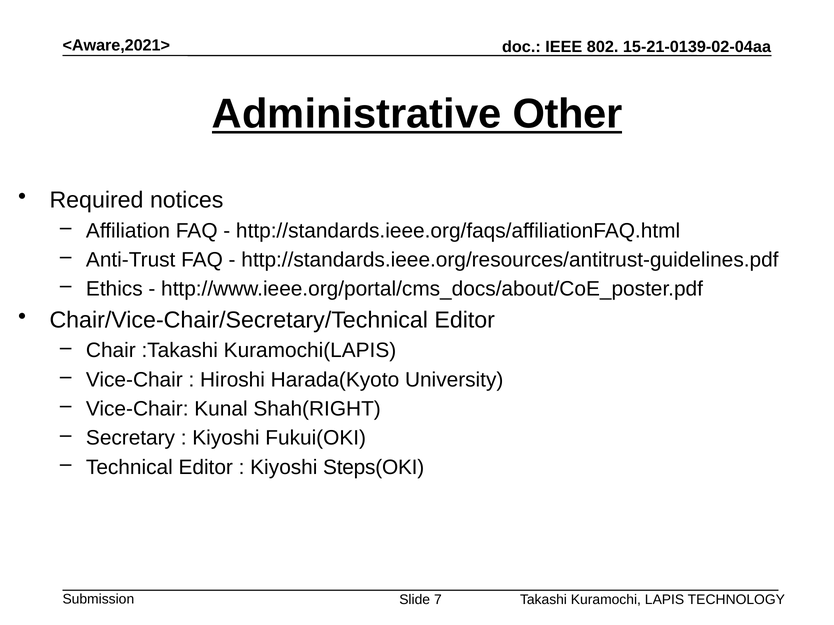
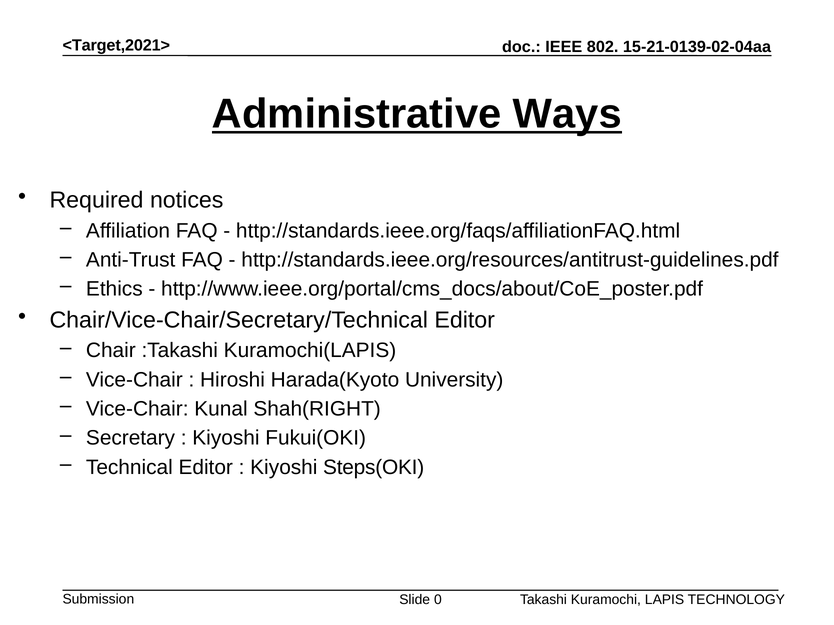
<Aware,2021>: <Aware,2021> -> <Target,2021>
Other: Other -> Ways
7: 7 -> 0
